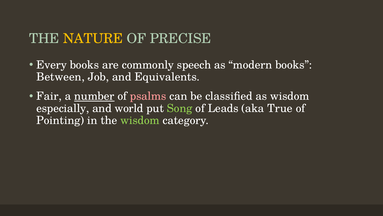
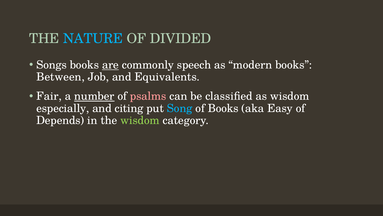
NATURE colour: yellow -> light blue
PRECISE: PRECISE -> DIVIDED
Every: Every -> Songs
are underline: none -> present
world: world -> citing
Song colour: light green -> light blue
of Leads: Leads -> Books
True: True -> Easy
Pointing: Pointing -> Depends
